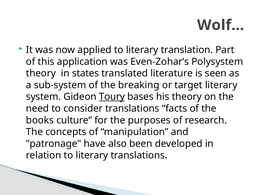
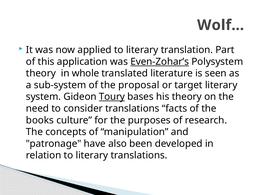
Even-Zohar’s underline: none -> present
states: states -> whole
breaking: breaking -> proposal
